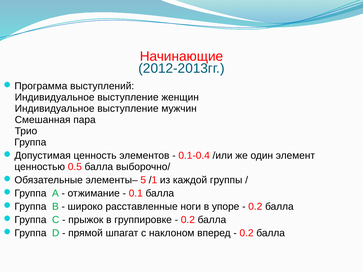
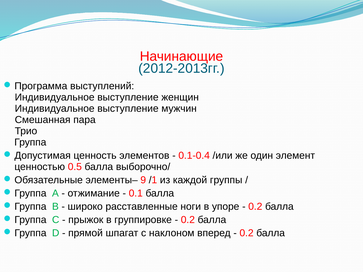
5: 5 -> 9
